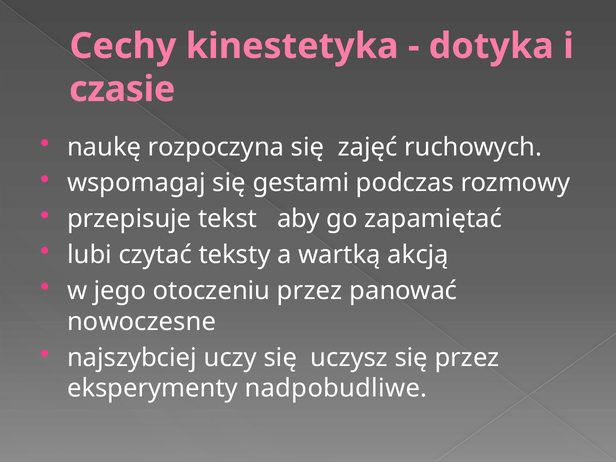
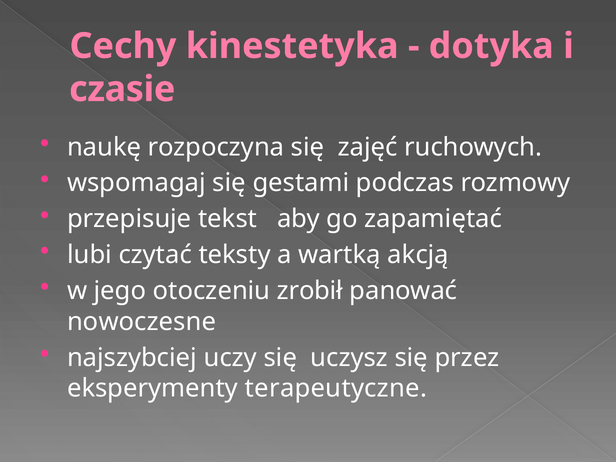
otoczeniu przez: przez -> zrobił
nadpobudliwe: nadpobudliwe -> terapeutyczne
